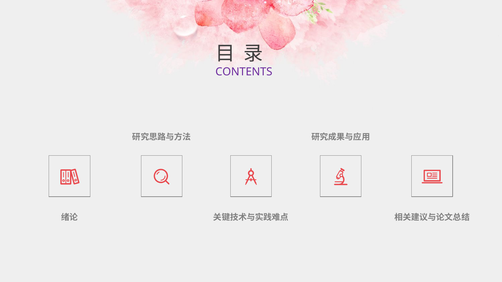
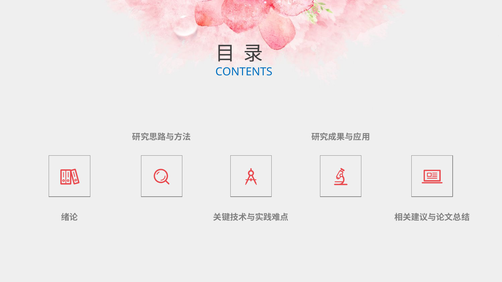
CONTENTS colour: purple -> blue
